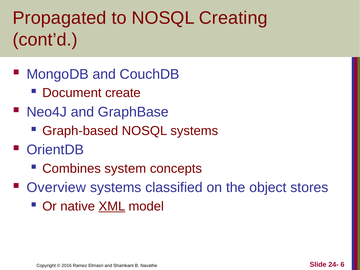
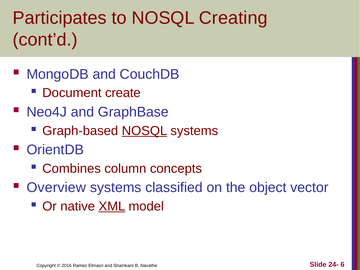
Propagated: Propagated -> Participates
NOSQL at (145, 131) underline: none -> present
system: system -> column
stores: stores -> vector
